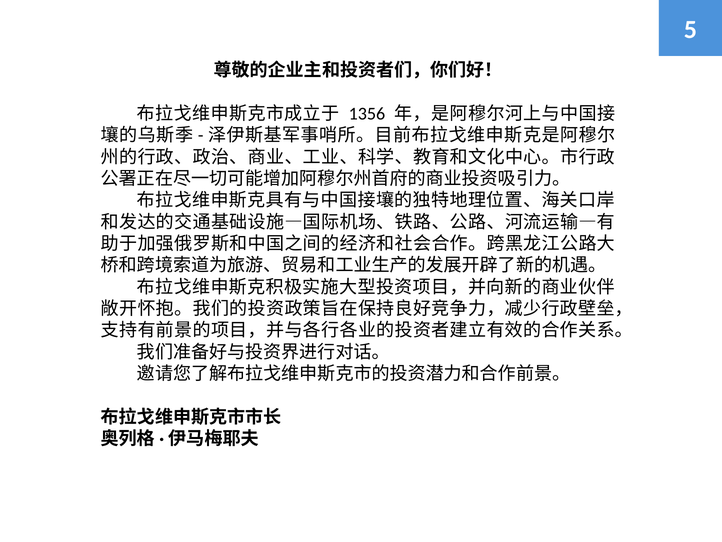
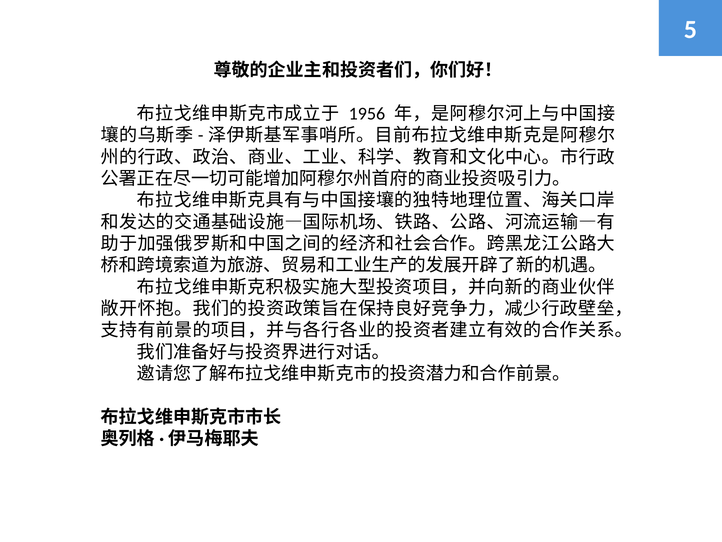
1356: 1356 -> 1956
